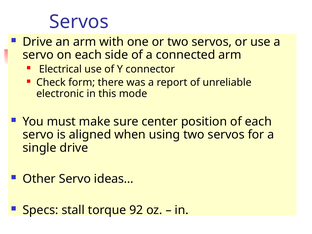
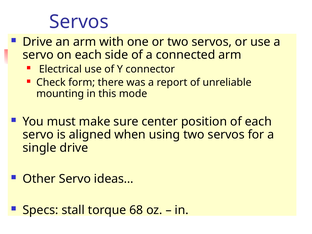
electronic: electronic -> mounting
92: 92 -> 68
